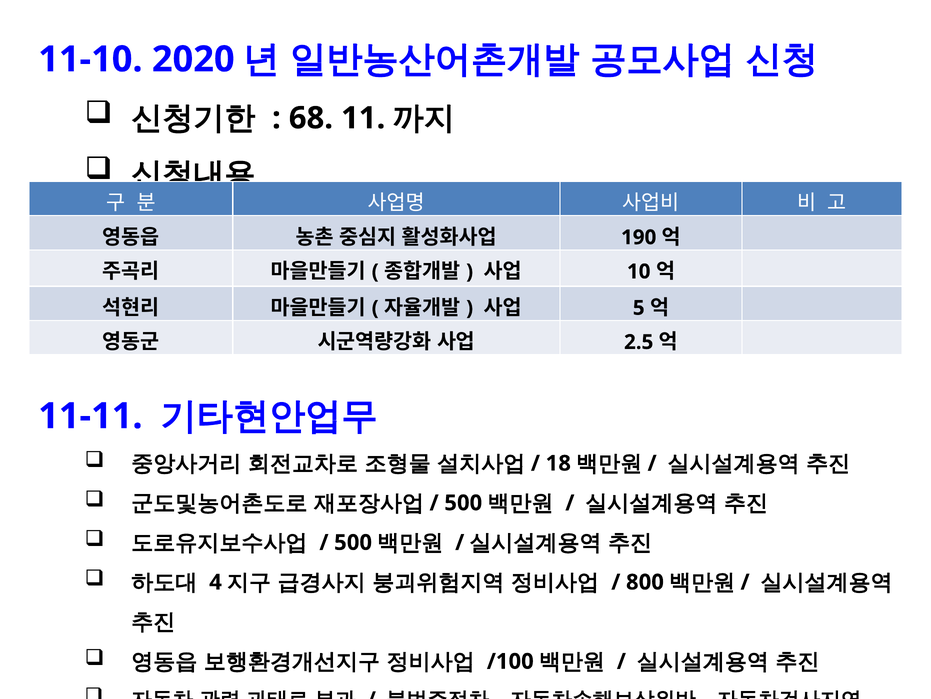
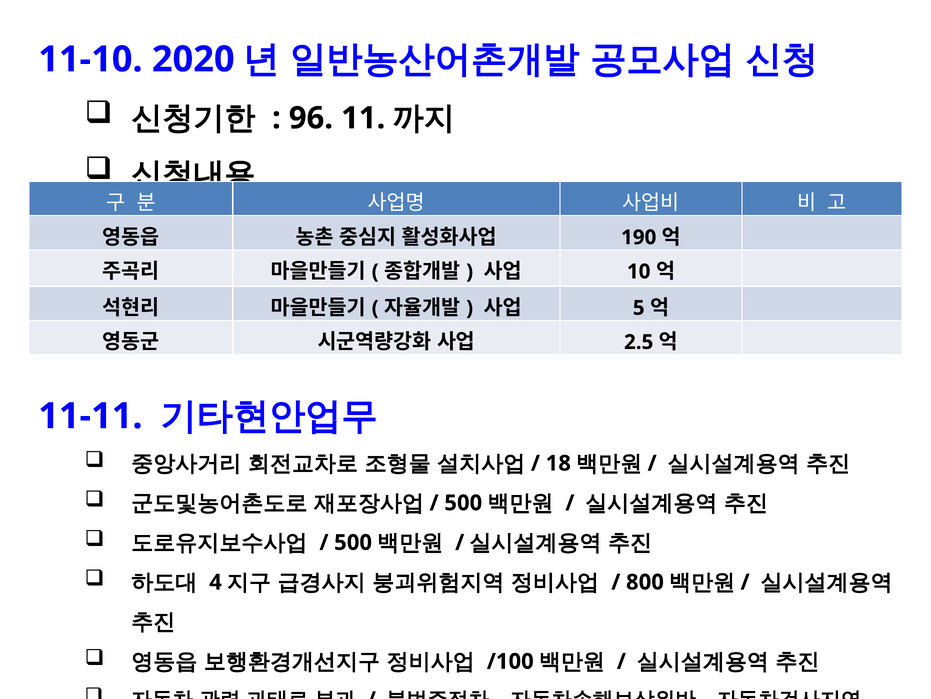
68: 68 -> 96
